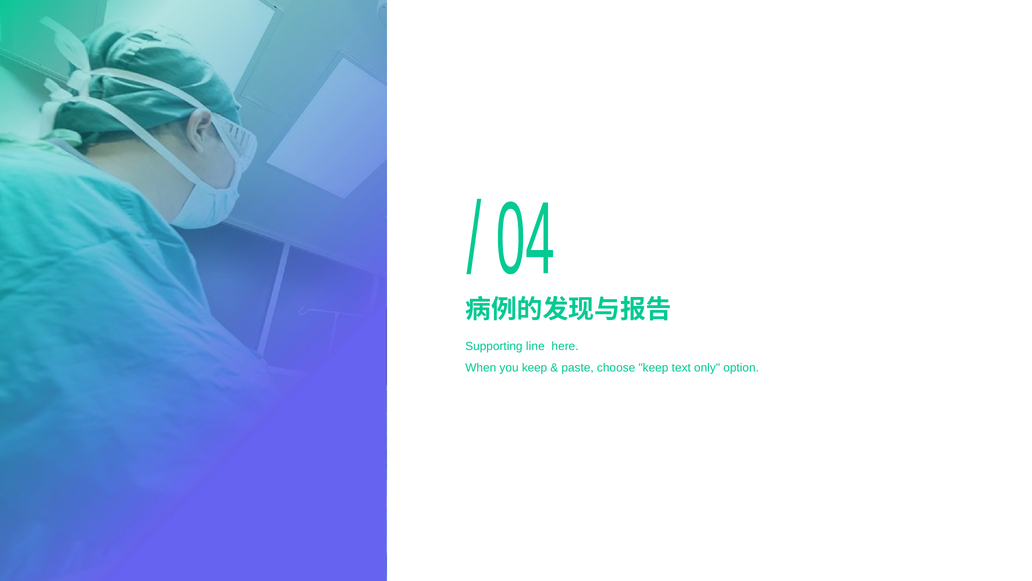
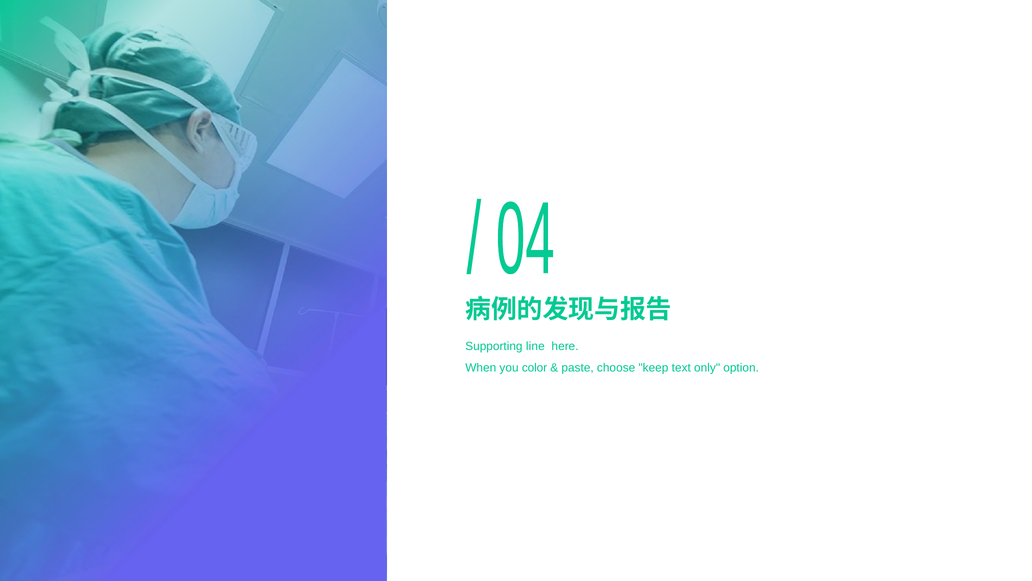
you keep: keep -> color
